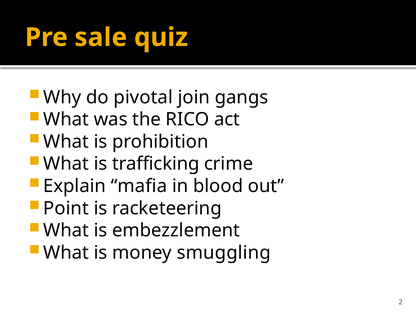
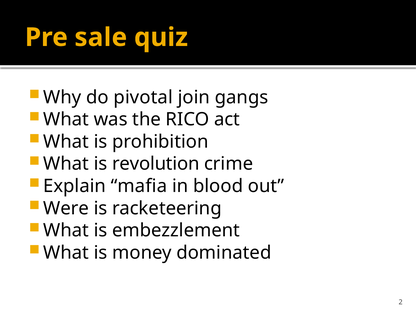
trafficking: trafficking -> revolution
Point: Point -> Were
smuggling: smuggling -> dominated
